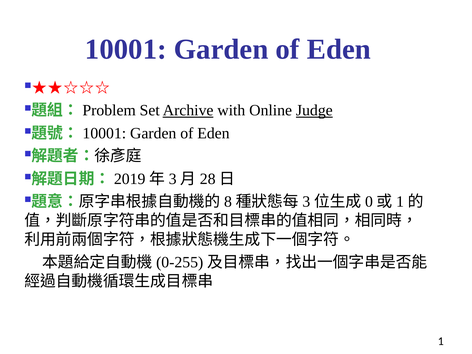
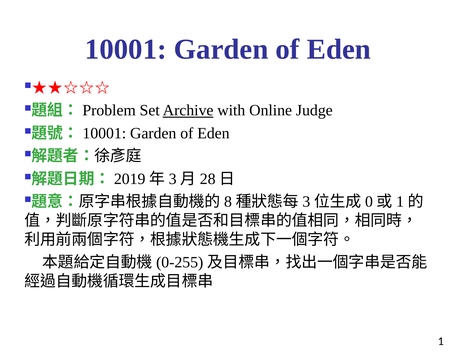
Judge underline: present -> none
